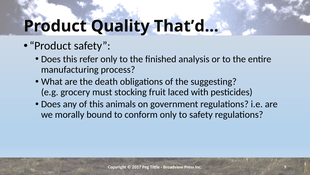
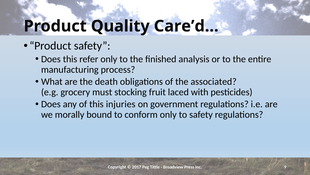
That’d…: That’d… -> Care’d…
suggesting: suggesting -> associated
animals: animals -> injuries
